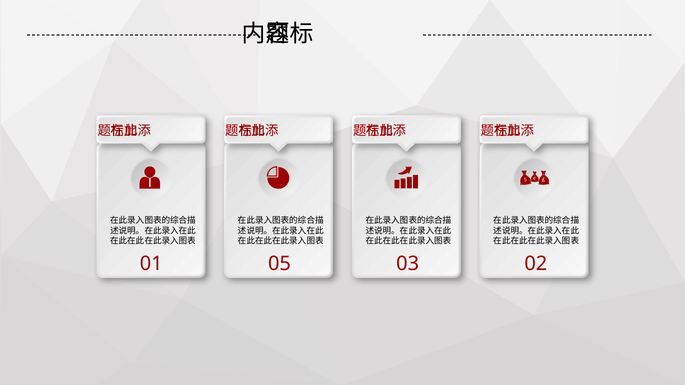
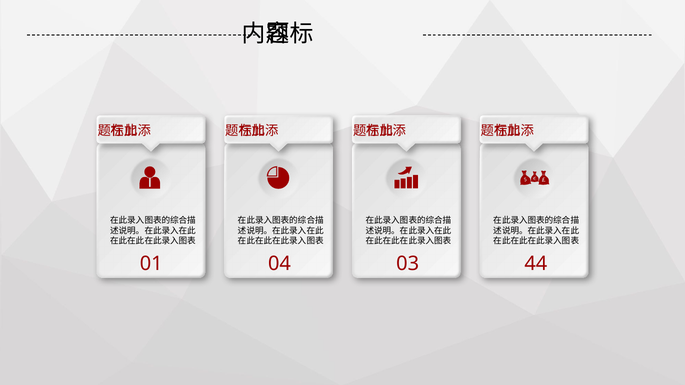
05: 05 -> 04
02: 02 -> 44
